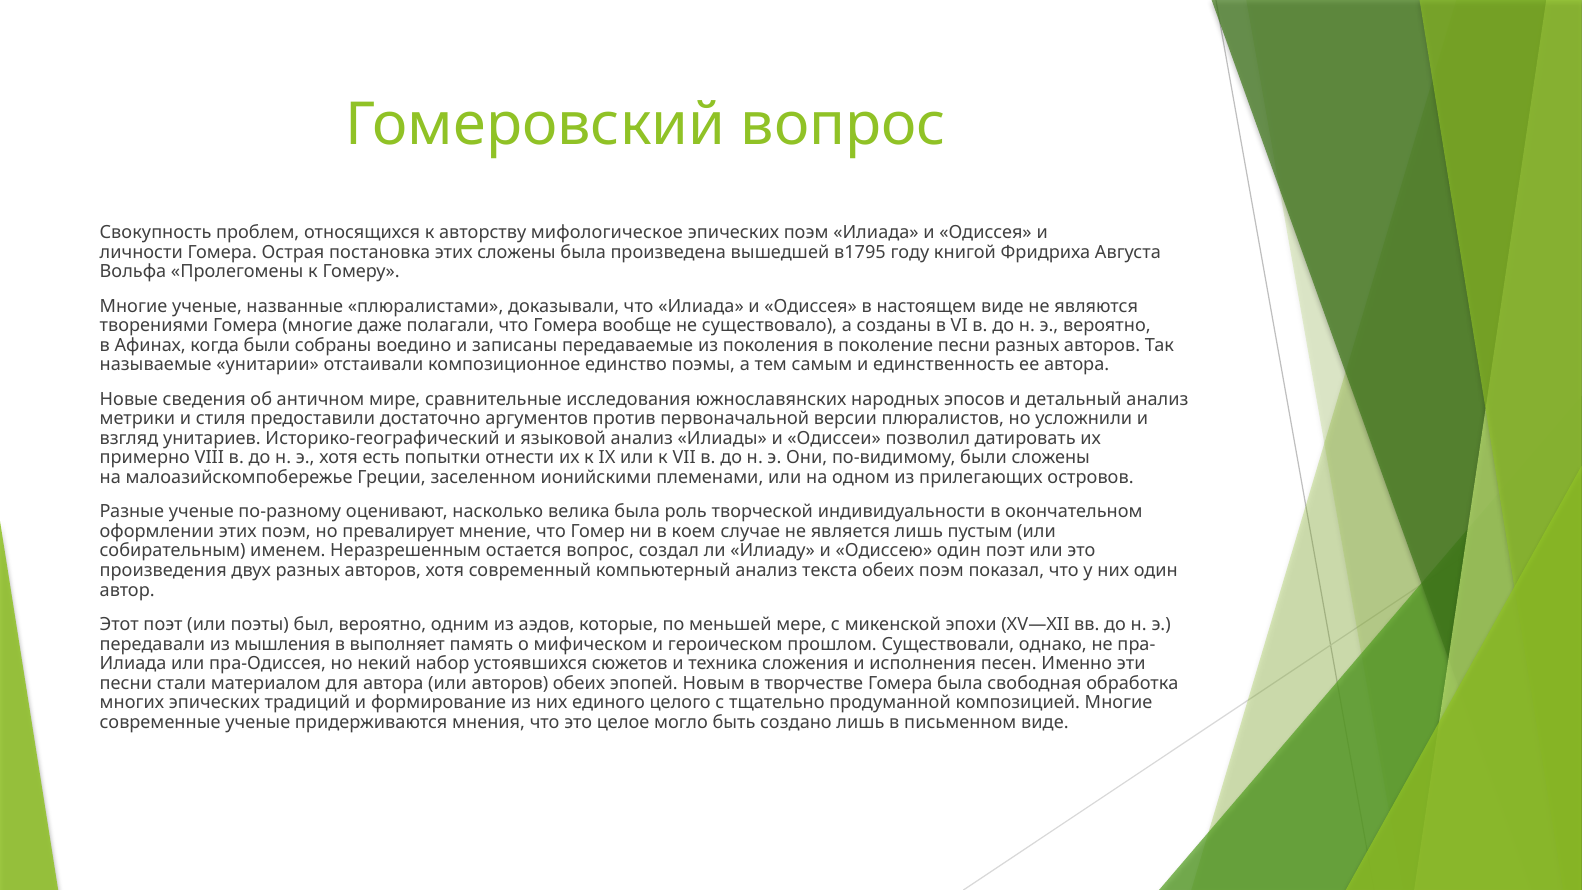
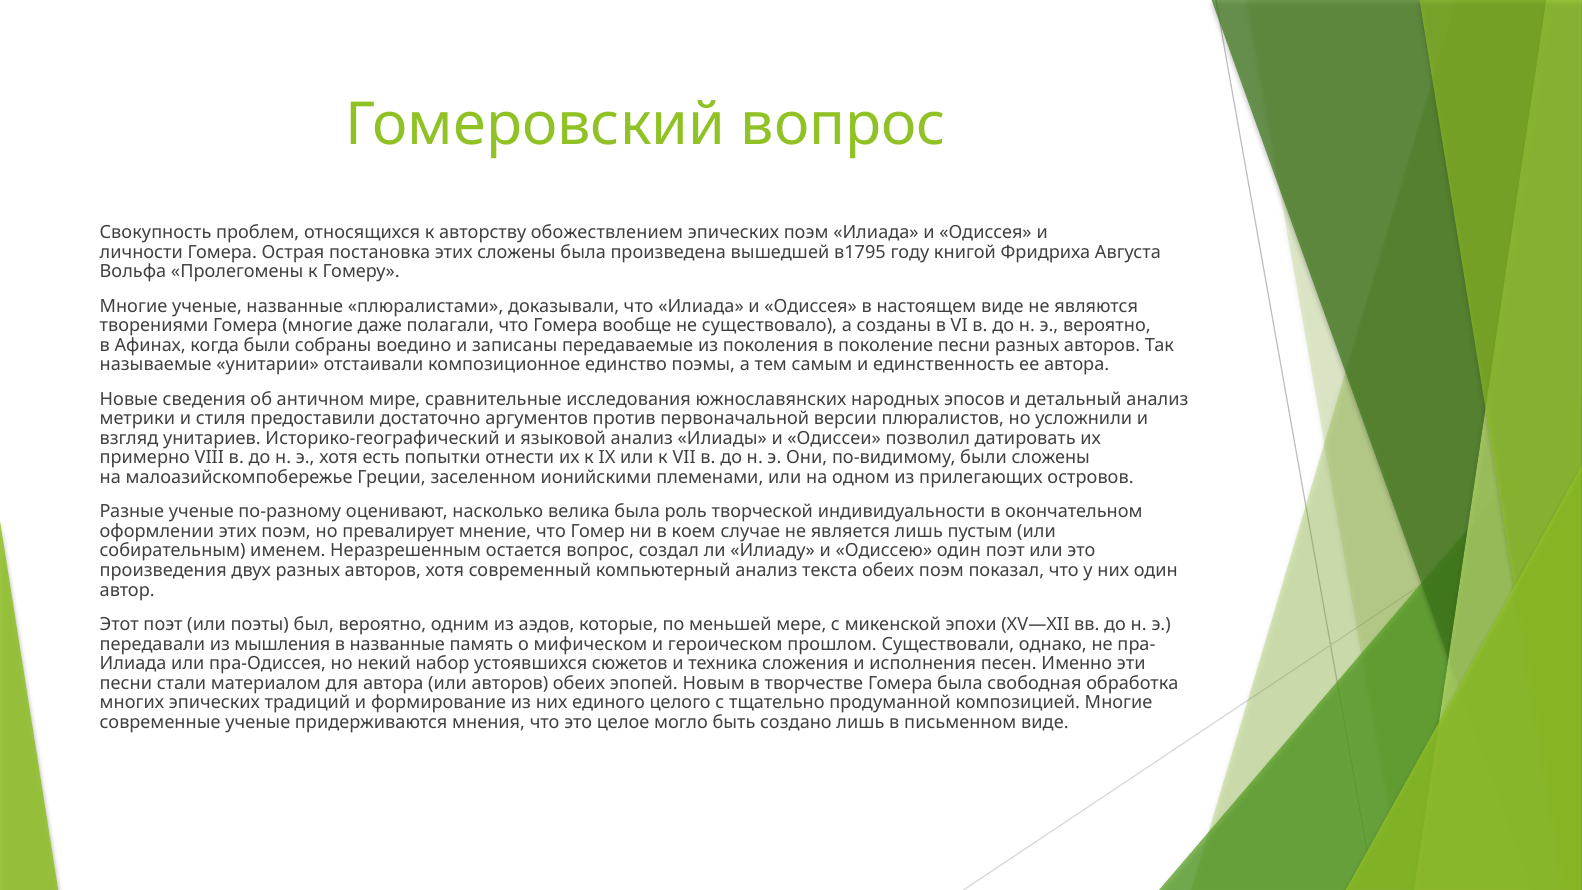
мифологическое: мифологическое -> обожествлением
в выполняет: выполняет -> названные
